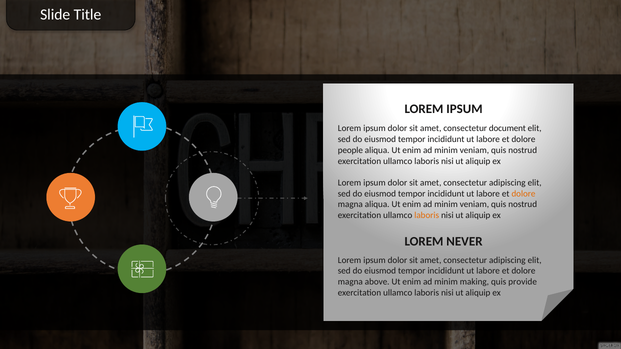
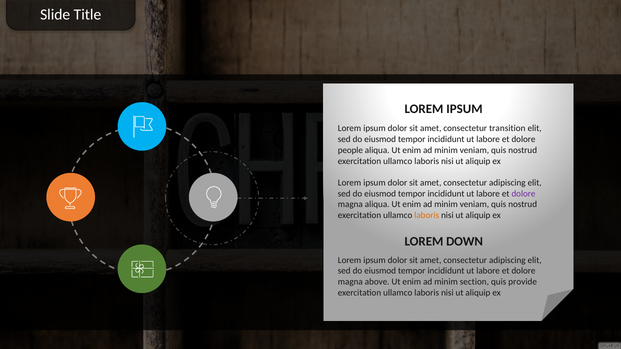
document: document -> transition
dolore at (523, 194) colour: orange -> purple
NEVER: NEVER -> DOWN
making: making -> section
